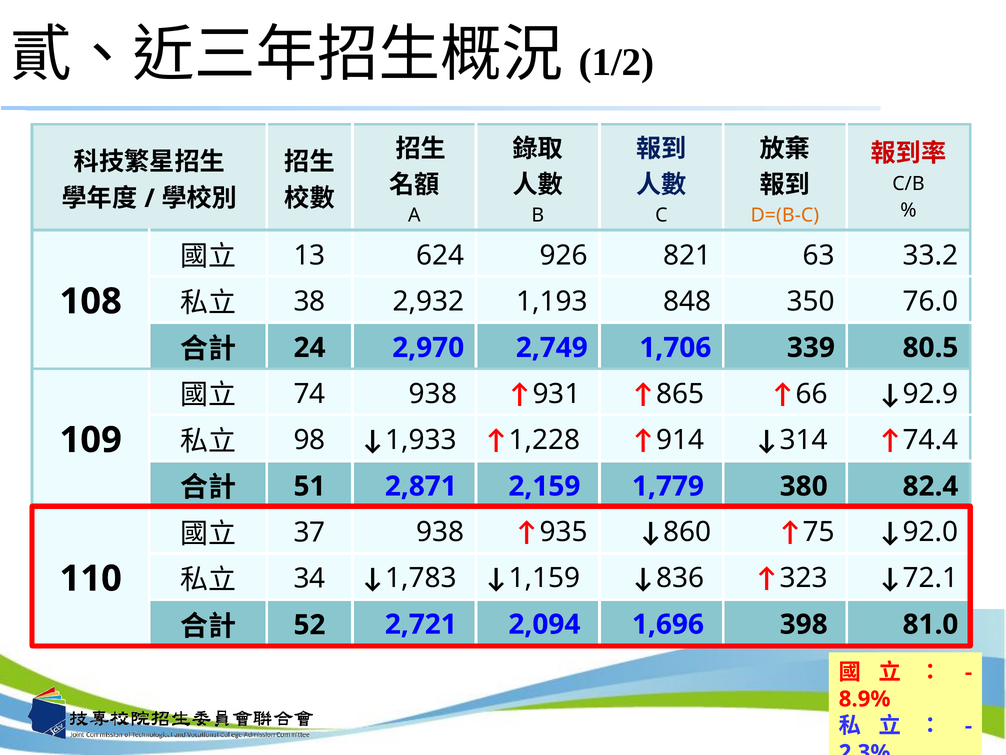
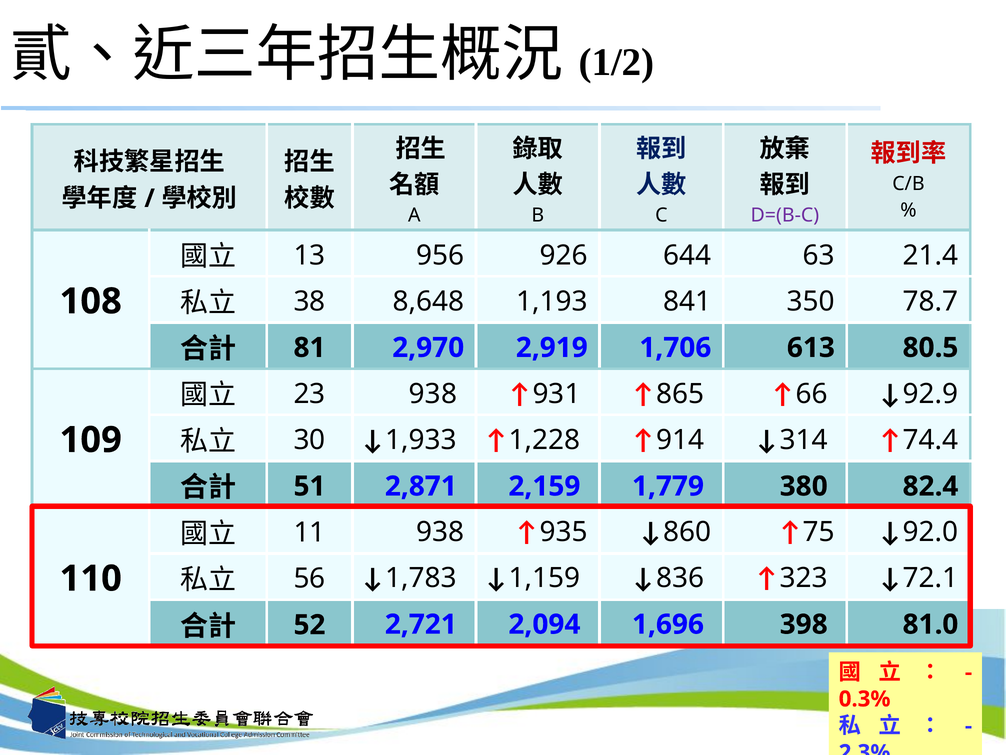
D=(B-C colour: orange -> purple
624: 624 -> 956
821: 821 -> 644
33.2: 33.2 -> 21.4
2,932: 2,932 -> 8,648
848: 848 -> 841
76.0: 76.0 -> 78.7
24: 24 -> 81
2,749: 2,749 -> 2,919
339: 339 -> 613
74: 74 -> 23
98: 98 -> 30
37: 37 -> 11
34: 34 -> 56
8.9%: 8.9% -> 0.3%
